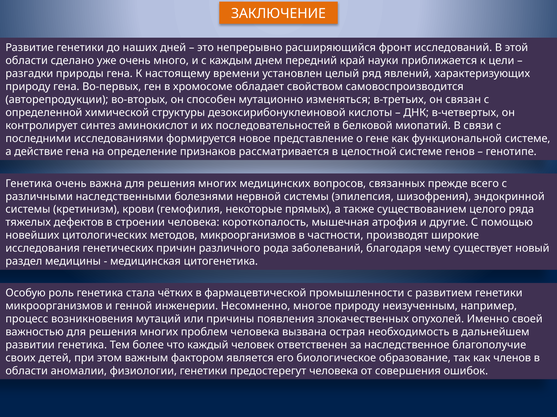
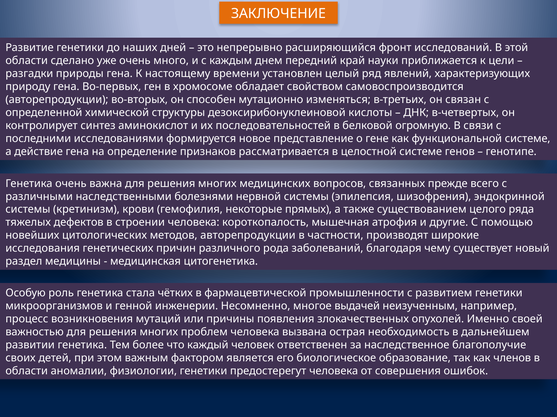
миопатий: миопатий -> огромную
методов микроорганизмов: микроорганизмов -> авторепродукции
многое природу: природу -> выдачей
